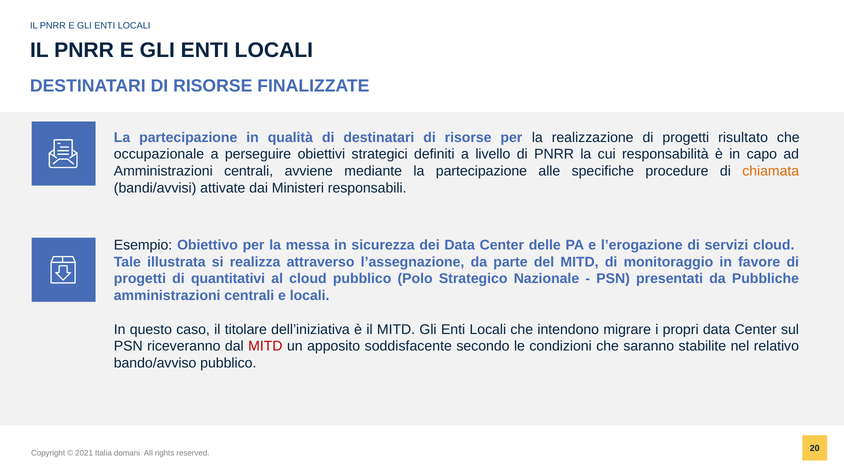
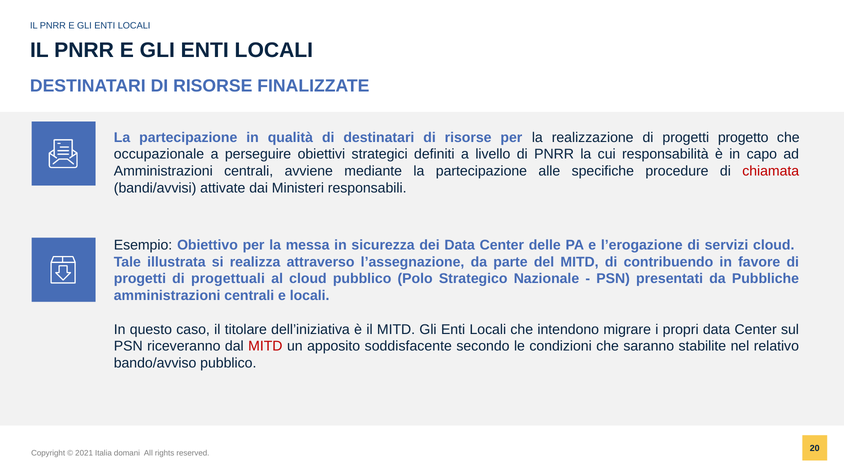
risultato: risultato -> progetto
chiamata colour: orange -> red
monitoraggio: monitoraggio -> contribuendo
quantitativi: quantitativi -> progettuali
